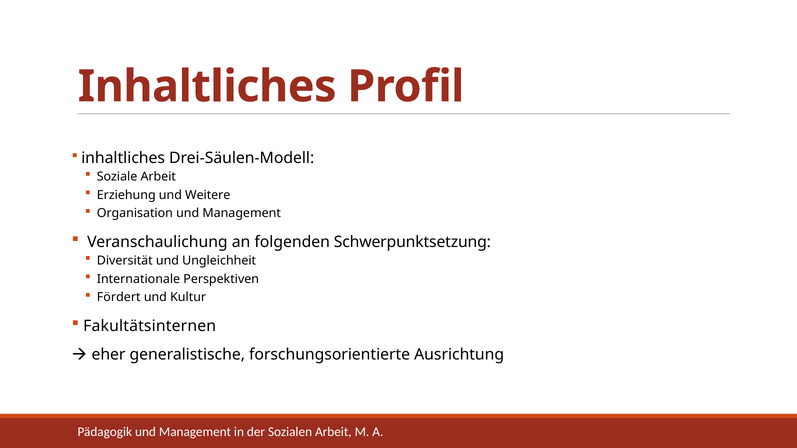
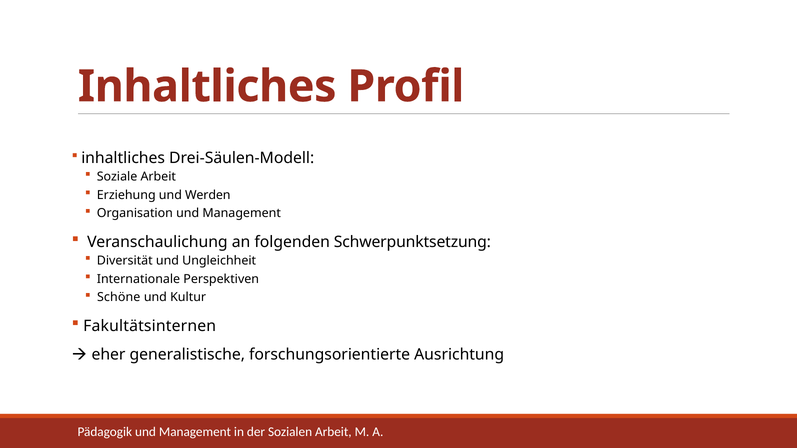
Weitere: Weitere -> Werden
Fördert: Fördert -> Schöne
